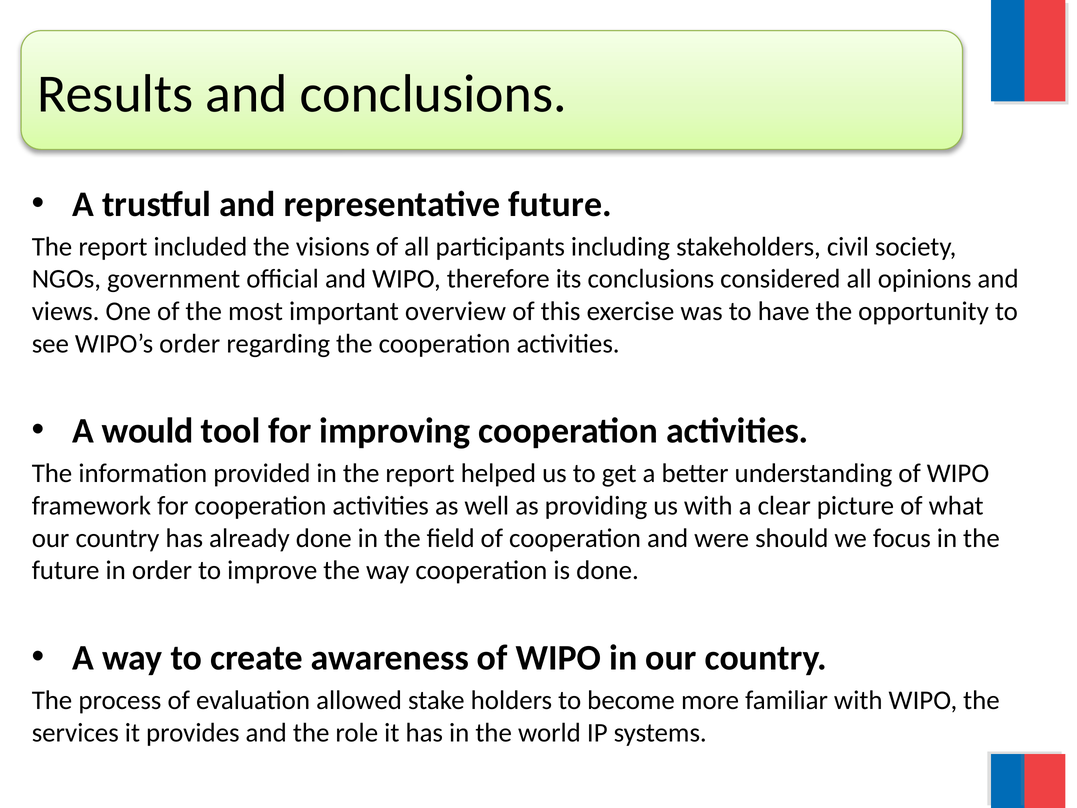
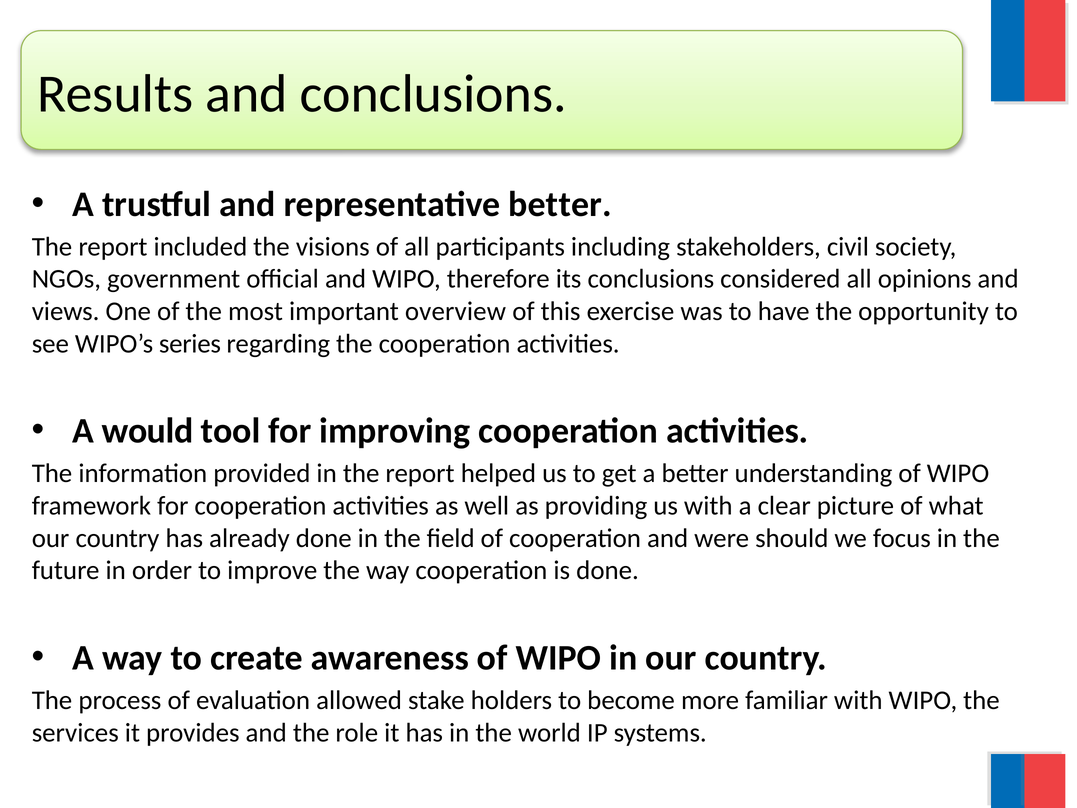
representative future: future -> better
WIPO’s order: order -> series
